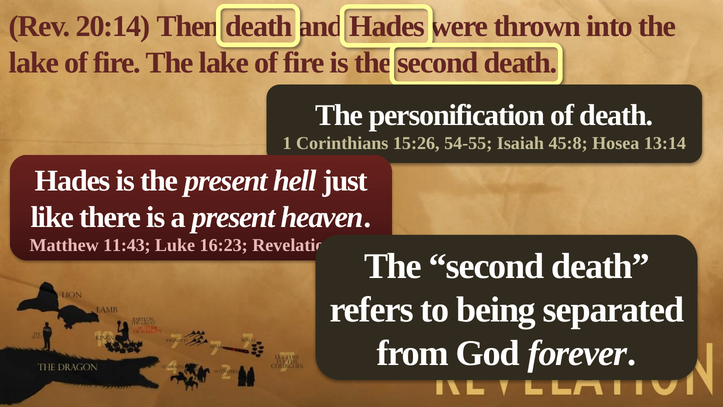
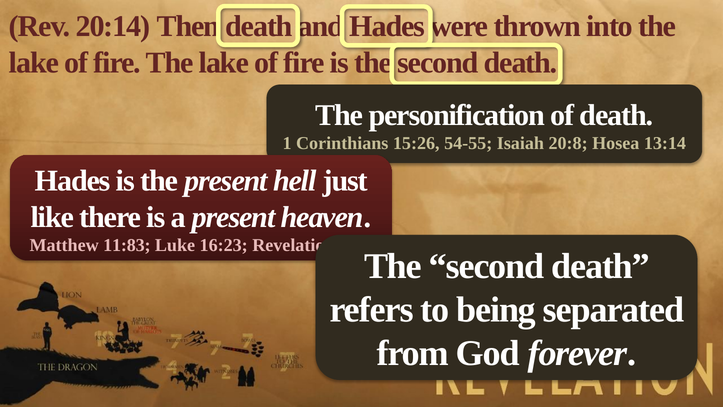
45:8: 45:8 -> 20:8
11:43: 11:43 -> 11:83
